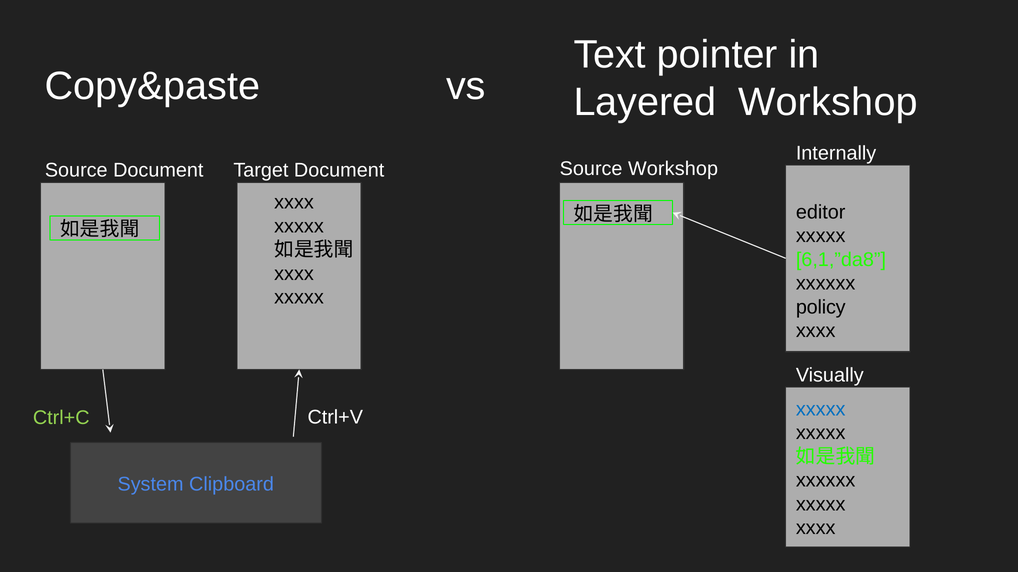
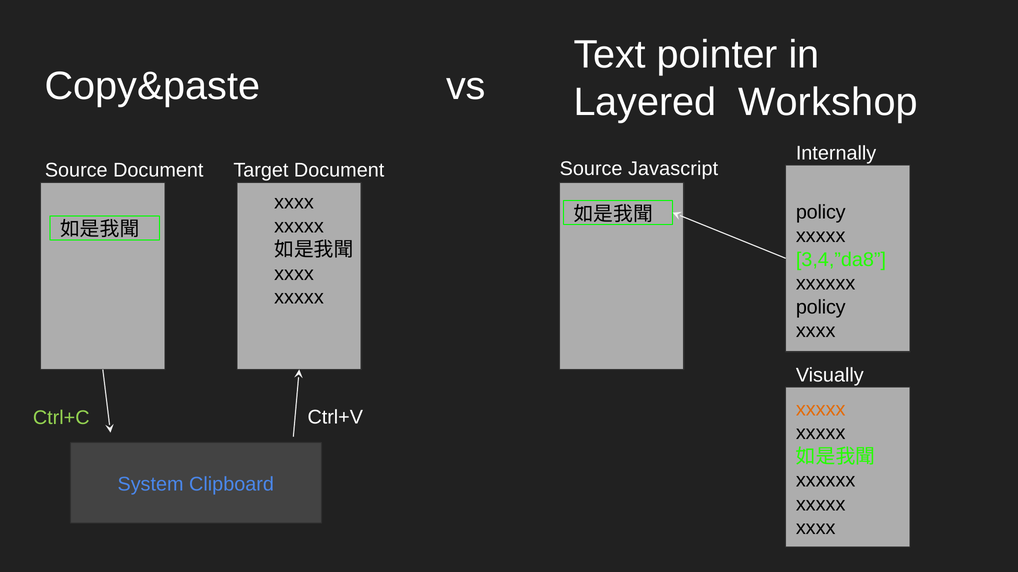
Source Workshop: Workshop -> Javascript
editor at (821, 212): editor -> policy
6,1,”da8: 6,1,”da8 -> 3,4,”da8
xxxxx at (821, 410) colour: blue -> orange
